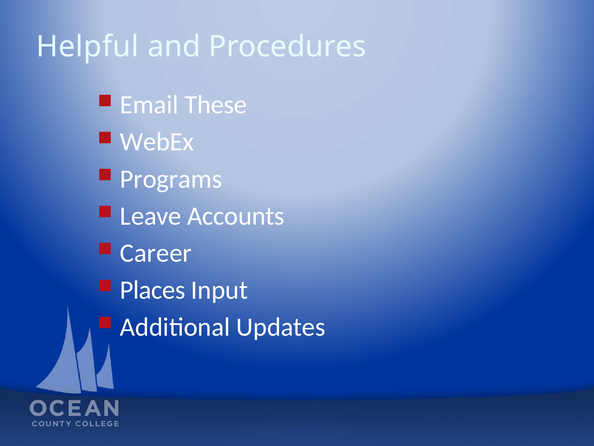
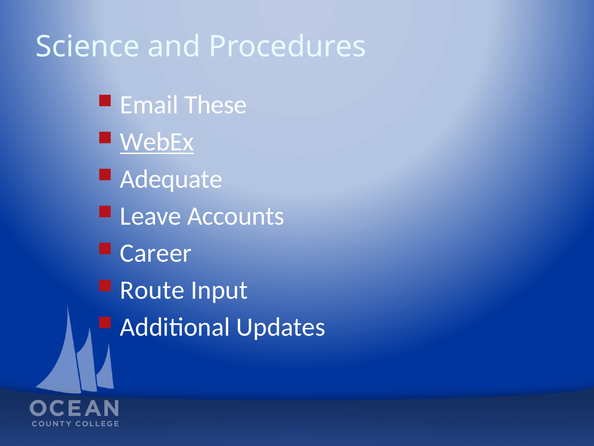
Helpful: Helpful -> Science
WebEx underline: none -> present
Programs: Programs -> Adequate
Places: Places -> Route
